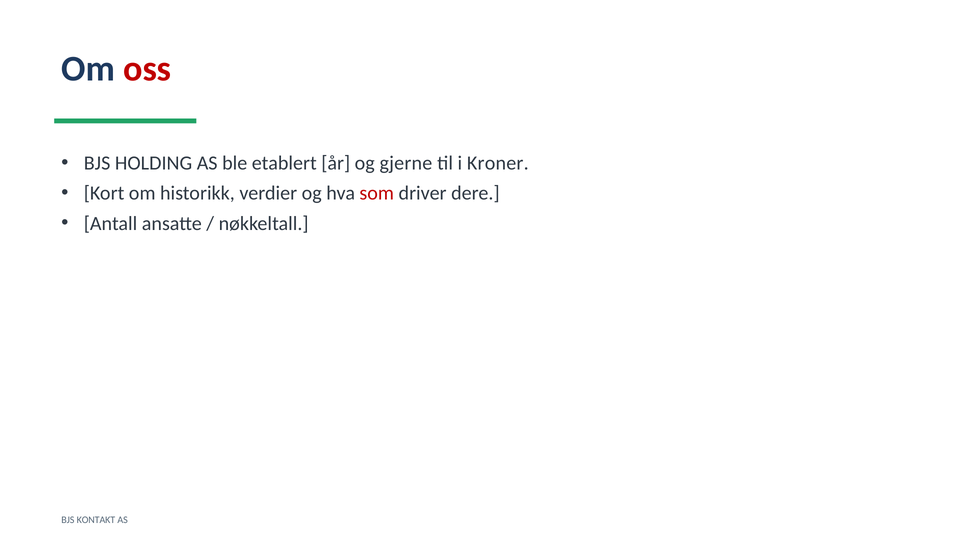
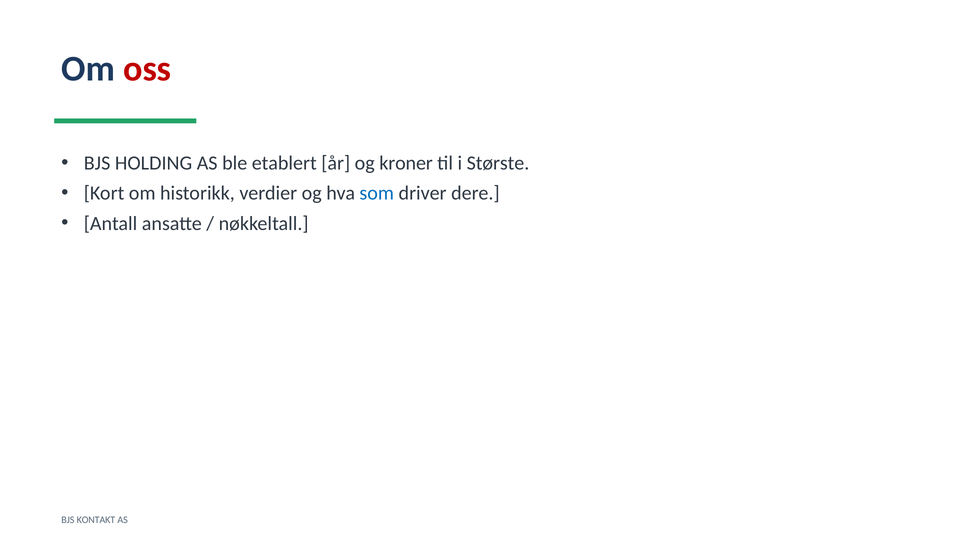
gjerne: gjerne -> kroner
Kroner: Kroner -> Største
som colour: red -> blue
